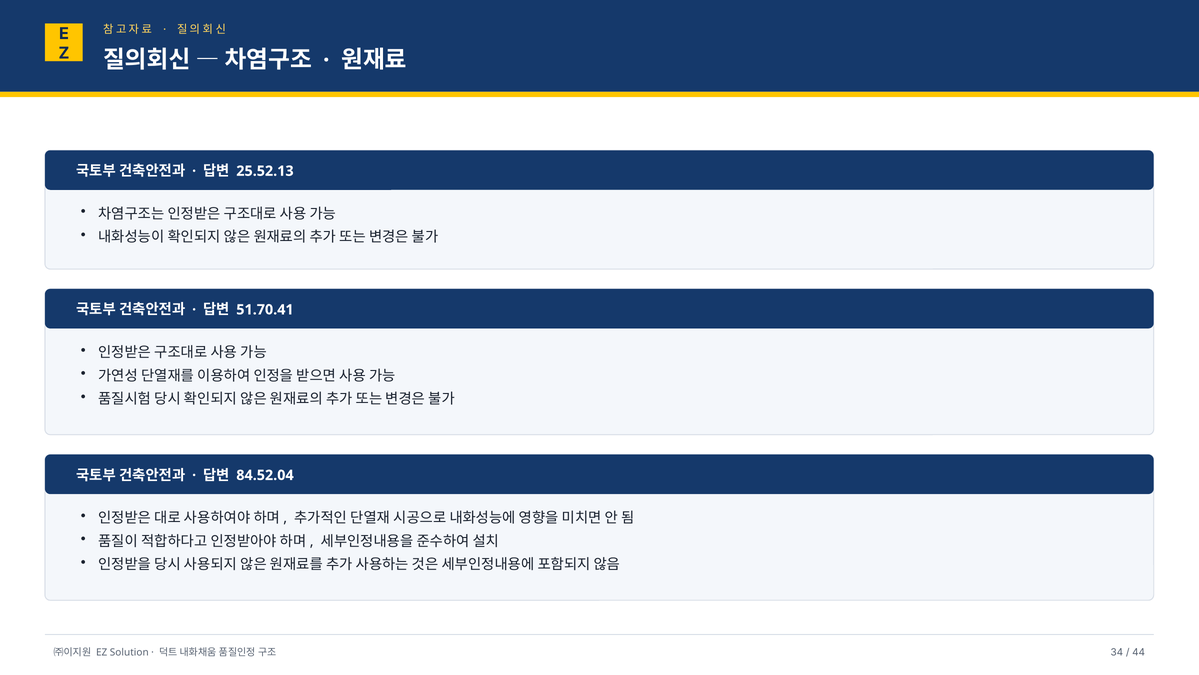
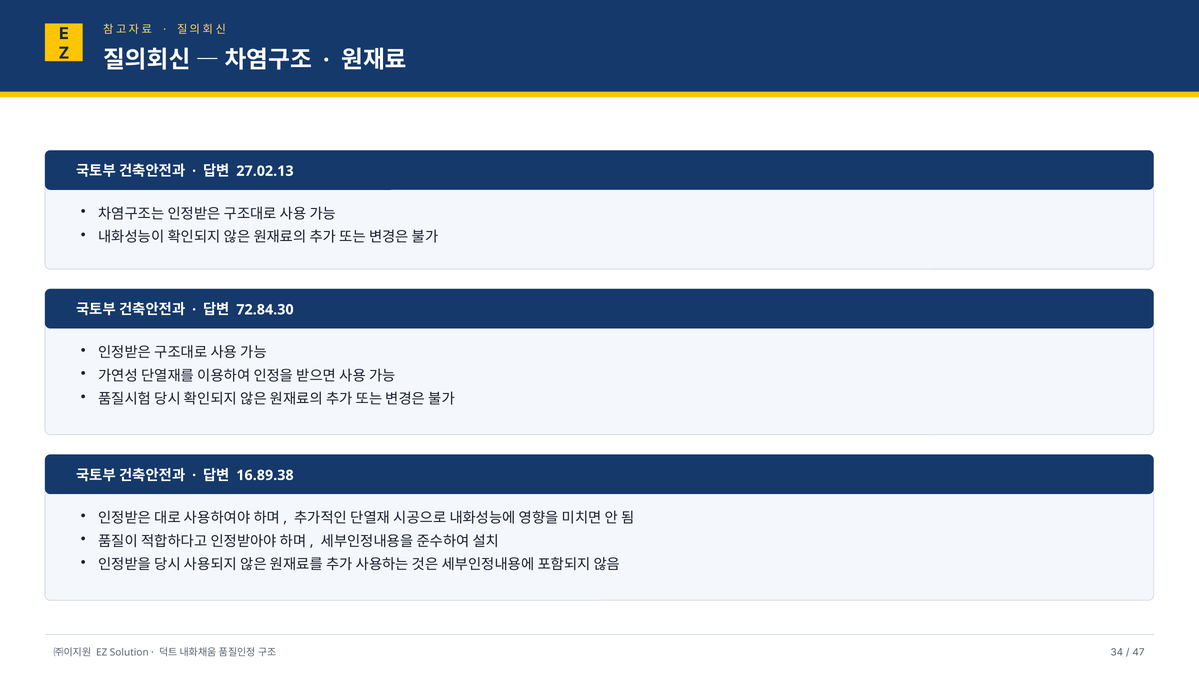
25.52.13: 25.52.13 -> 27.02.13
51.70.41: 51.70.41 -> 72.84.30
84.52.04: 84.52.04 -> 16.89.38
44: 44 -> 47
